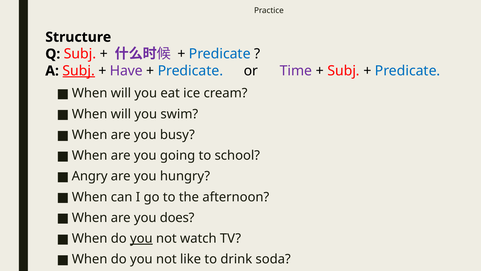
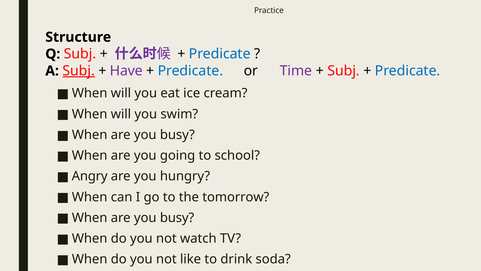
afternoon: afternoon -> tomorrow
does at (177, 217): does -> busy
you at (141, 238) underline: present -> none
